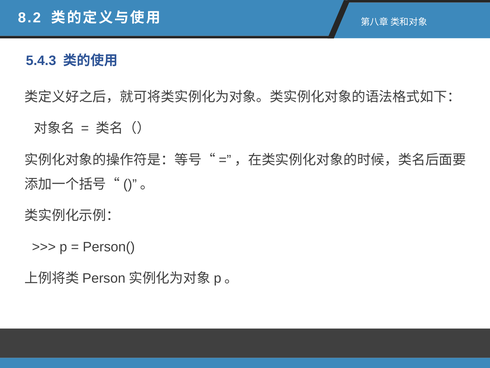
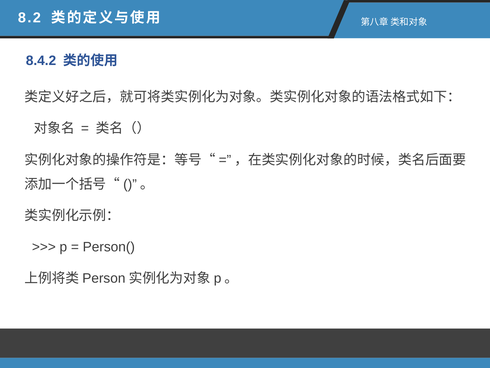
5.4.3: 5.4.3 -> 8.4.2
